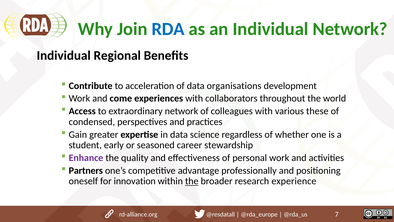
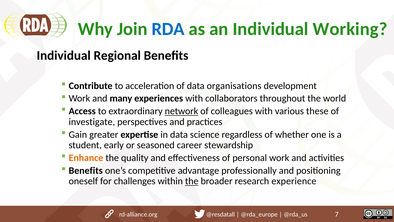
Individual Network: Network -> Working
come: come -> many
network at (181, 111) underline: none -> present
condensed: condensed -> investigate
Enhance colour: purple -> orange
Partners at (86, 170): Partners -> Benefits
innovation: innovation -> challenges
